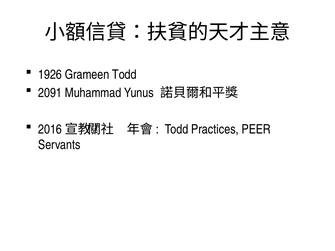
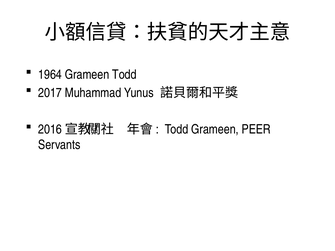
1926: 1926 -> 1964
2091: 2091 -> 2017
Todd Practices: Practices -> Grameen
